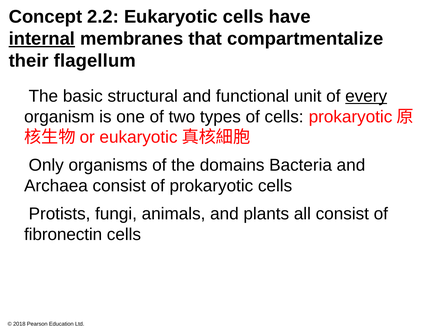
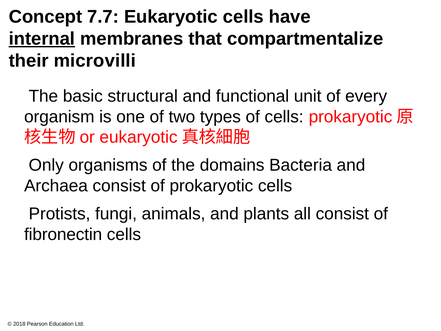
2.2: 2.2 -> 7.7
flagellum: flagellum -> microvilli
every underline: present -> none
